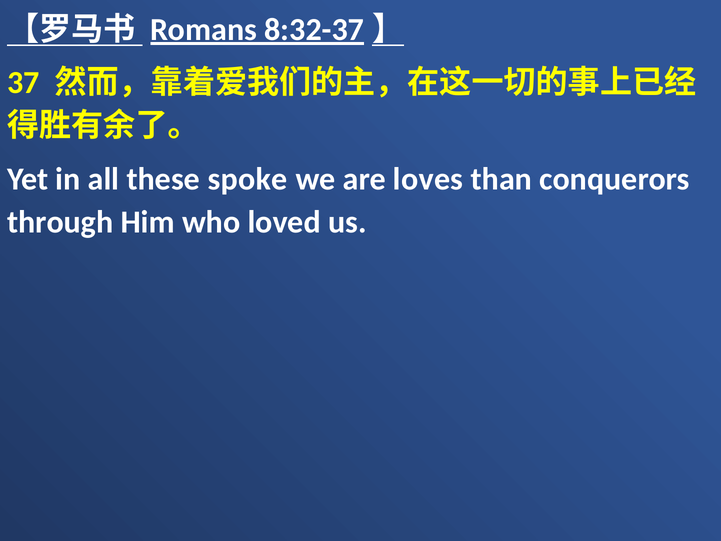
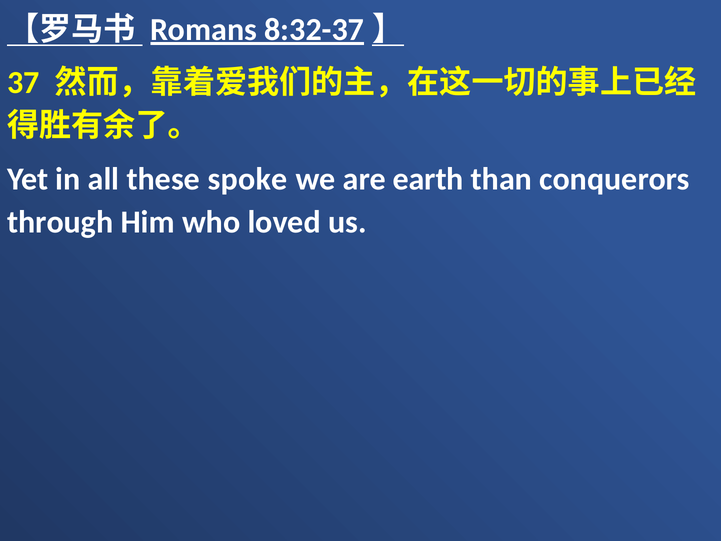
loves: loves -> earth
